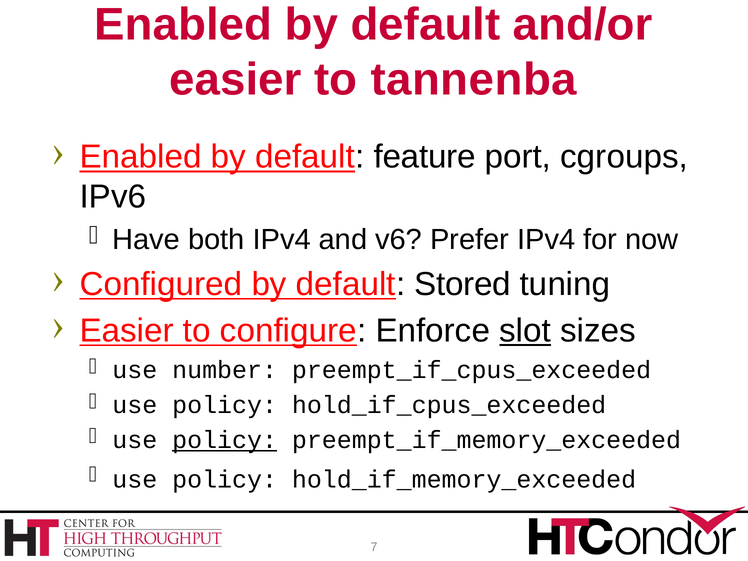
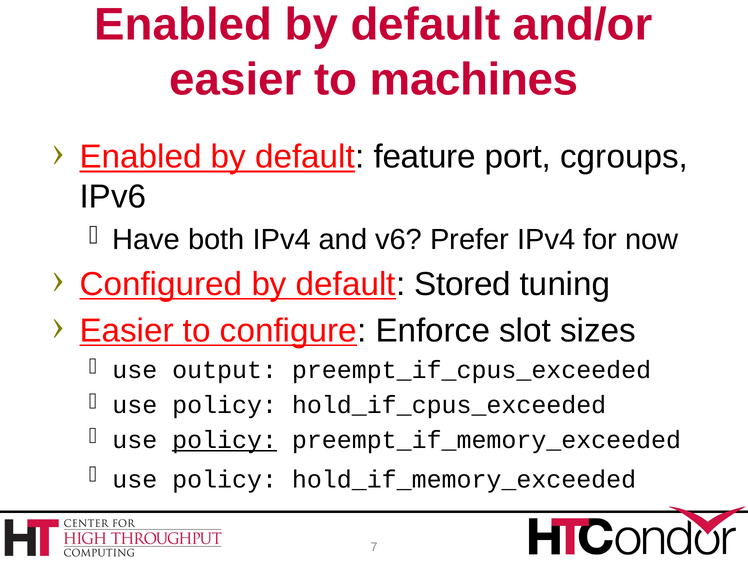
tannenba: tannenba -> machines
slot underline: present -> none
number: number -> output
